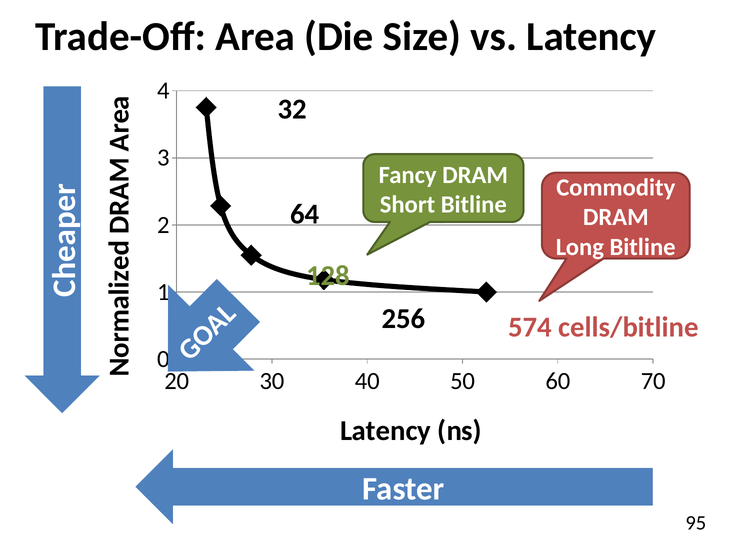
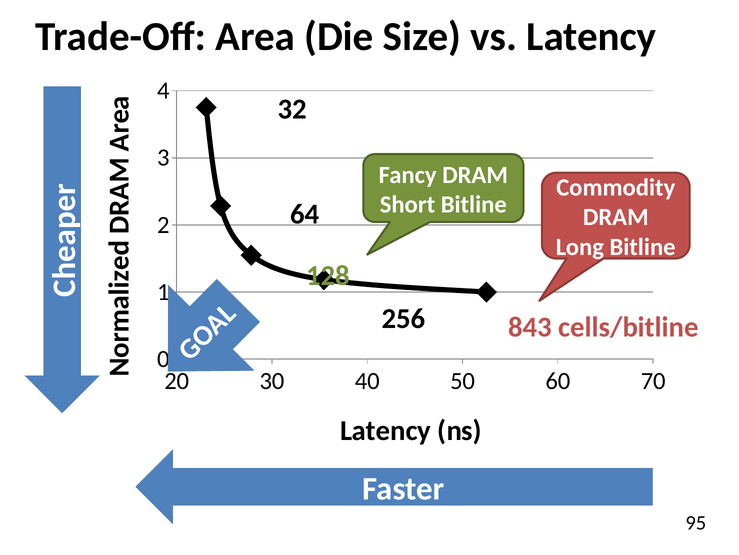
574: 574 -> 843
